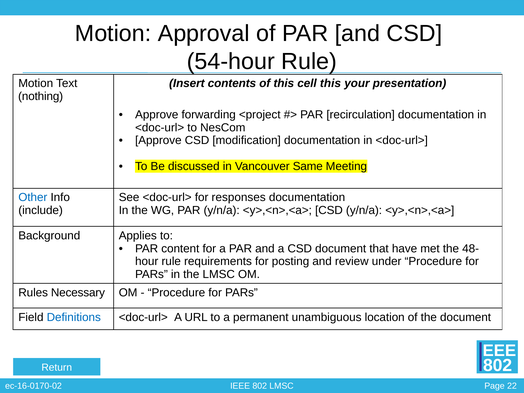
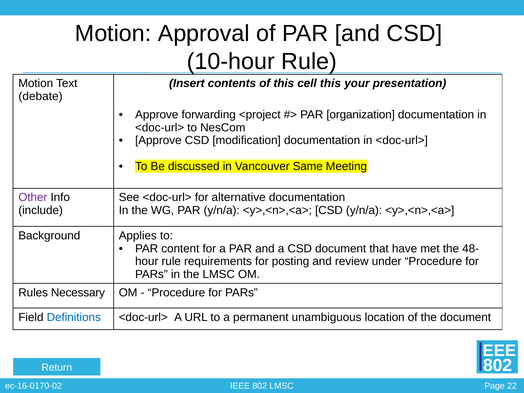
54-hour: 54-hour -> 10-hour
nothing: nothing -> debate
recirculation: recirculation -> organization
Other colour: blue -> purple
responses: responses -> alternative
